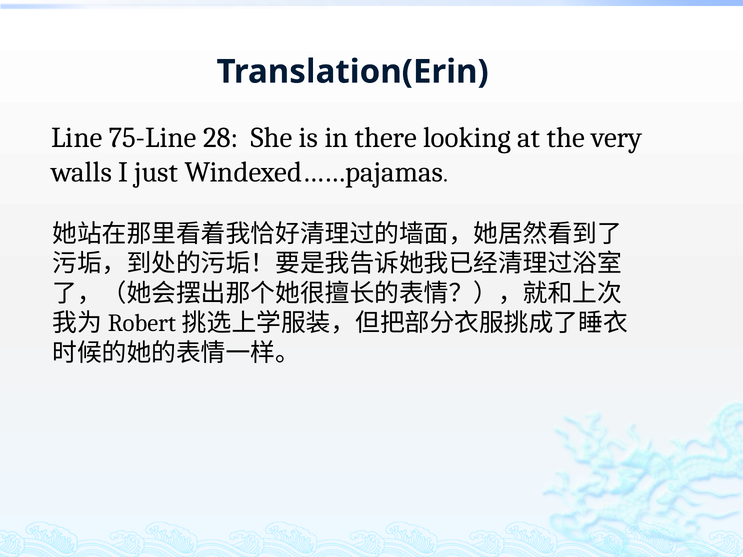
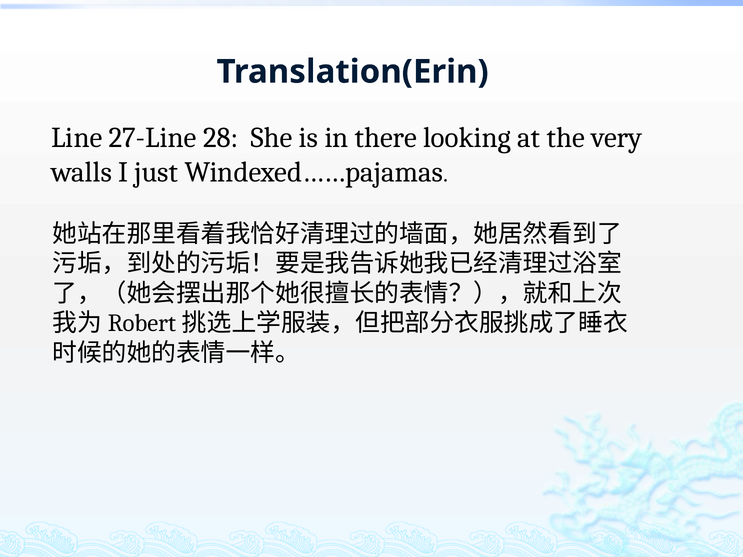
75-Line: 75-Line -> 27-Line
